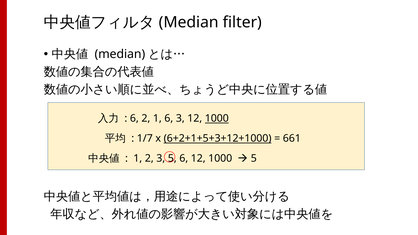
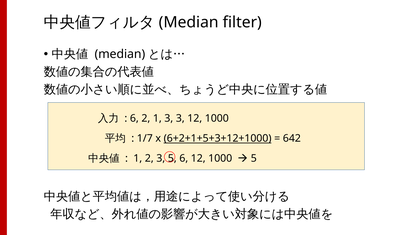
1 6: 6 -> 3
1000 at (217, 119) underline: present -> none
661: 661 -> 642
